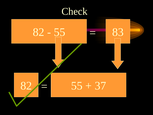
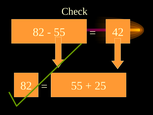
83: 83 -> 42
37: 37 -> 25
